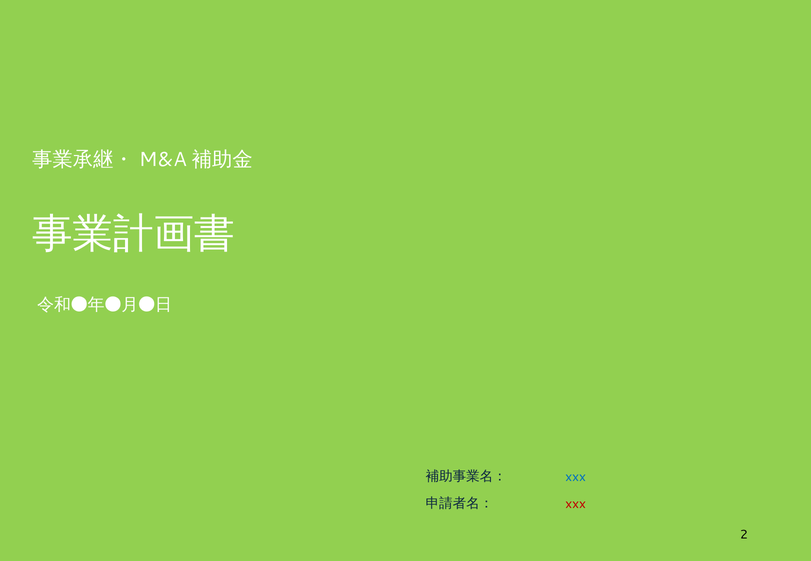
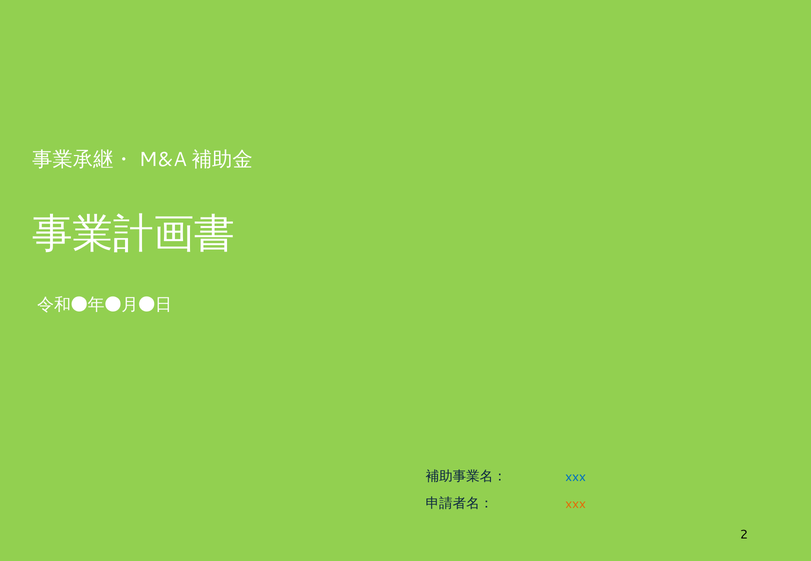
xxx at (576, 504) colour: red -> orange
